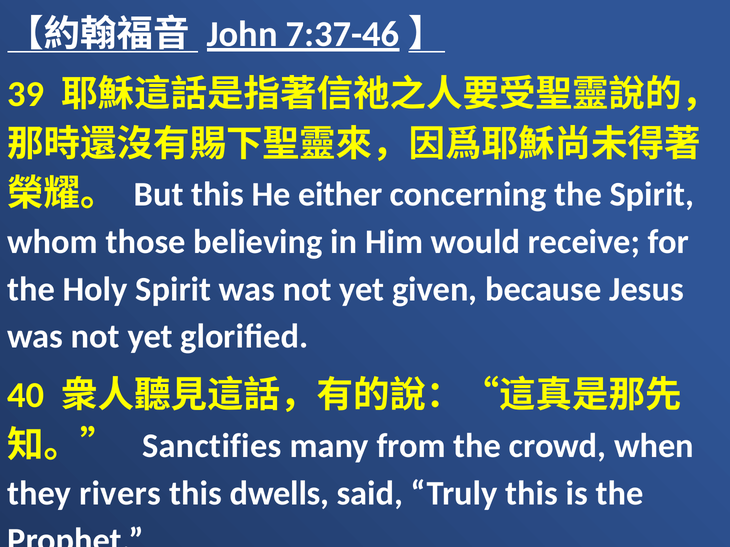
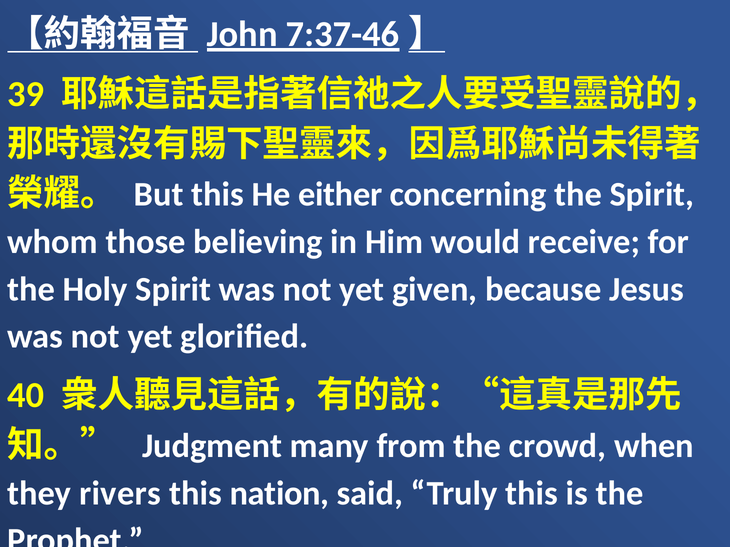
Sanctifies: Sanctifies -> Judgment
dwells: dwells -> nation
